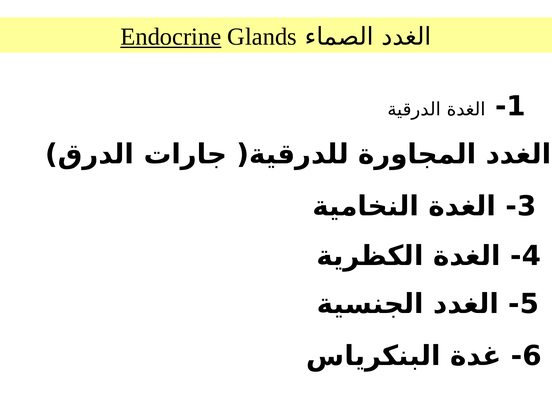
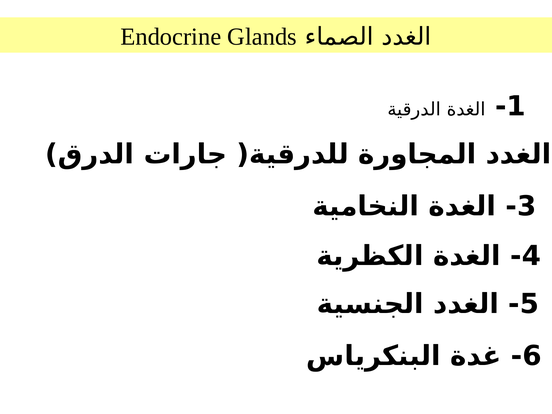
Endocrine underline: present -> none
